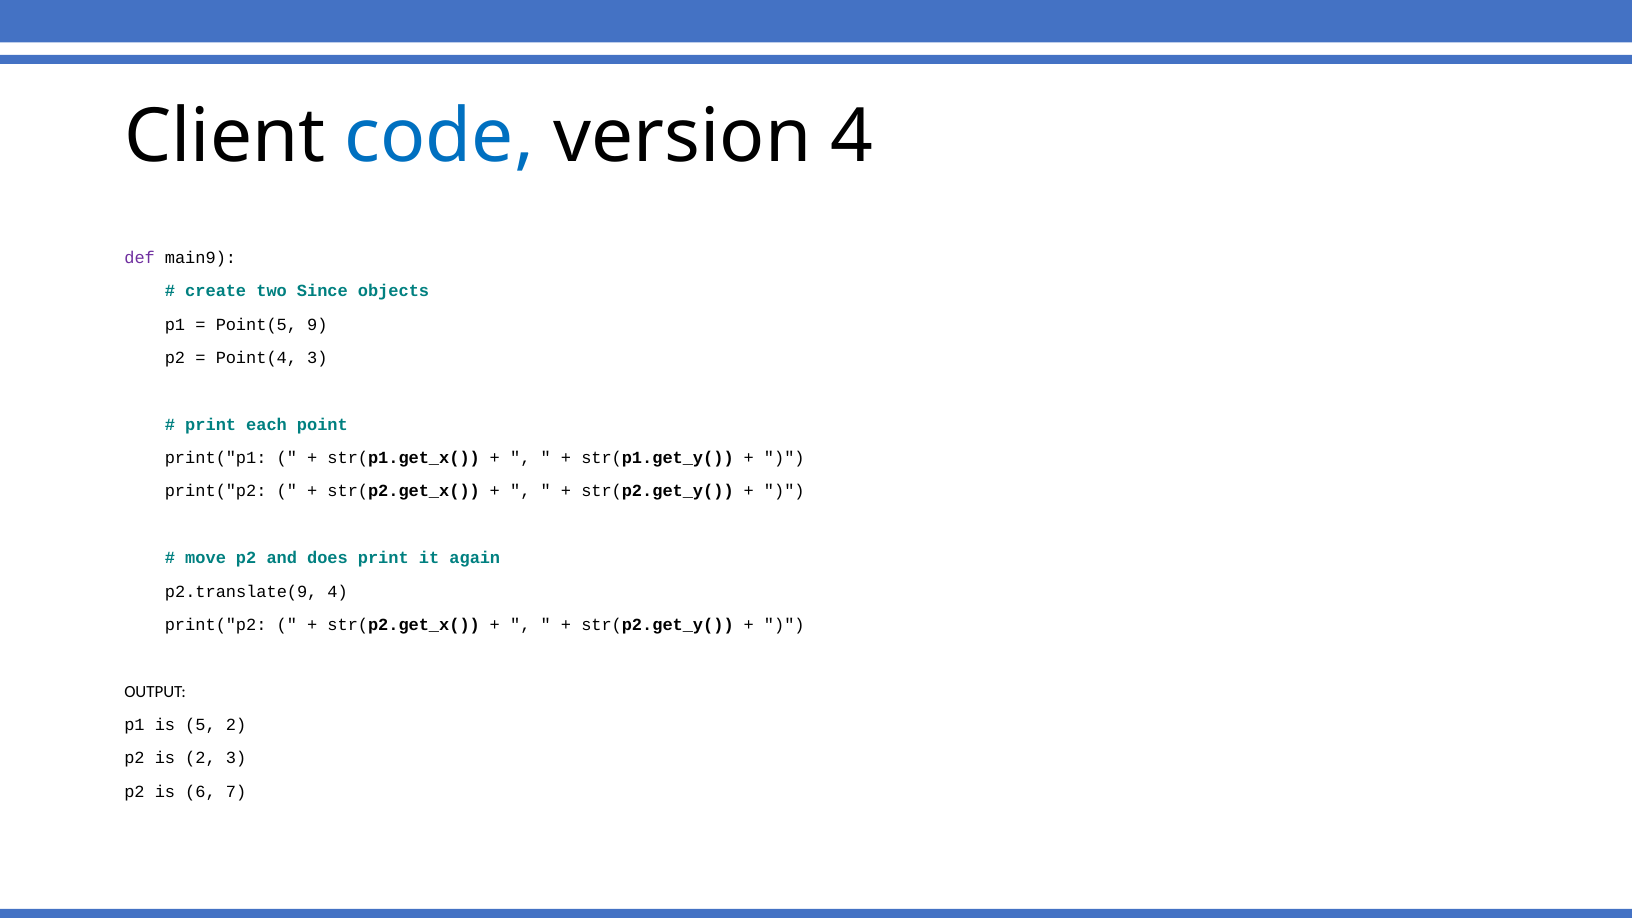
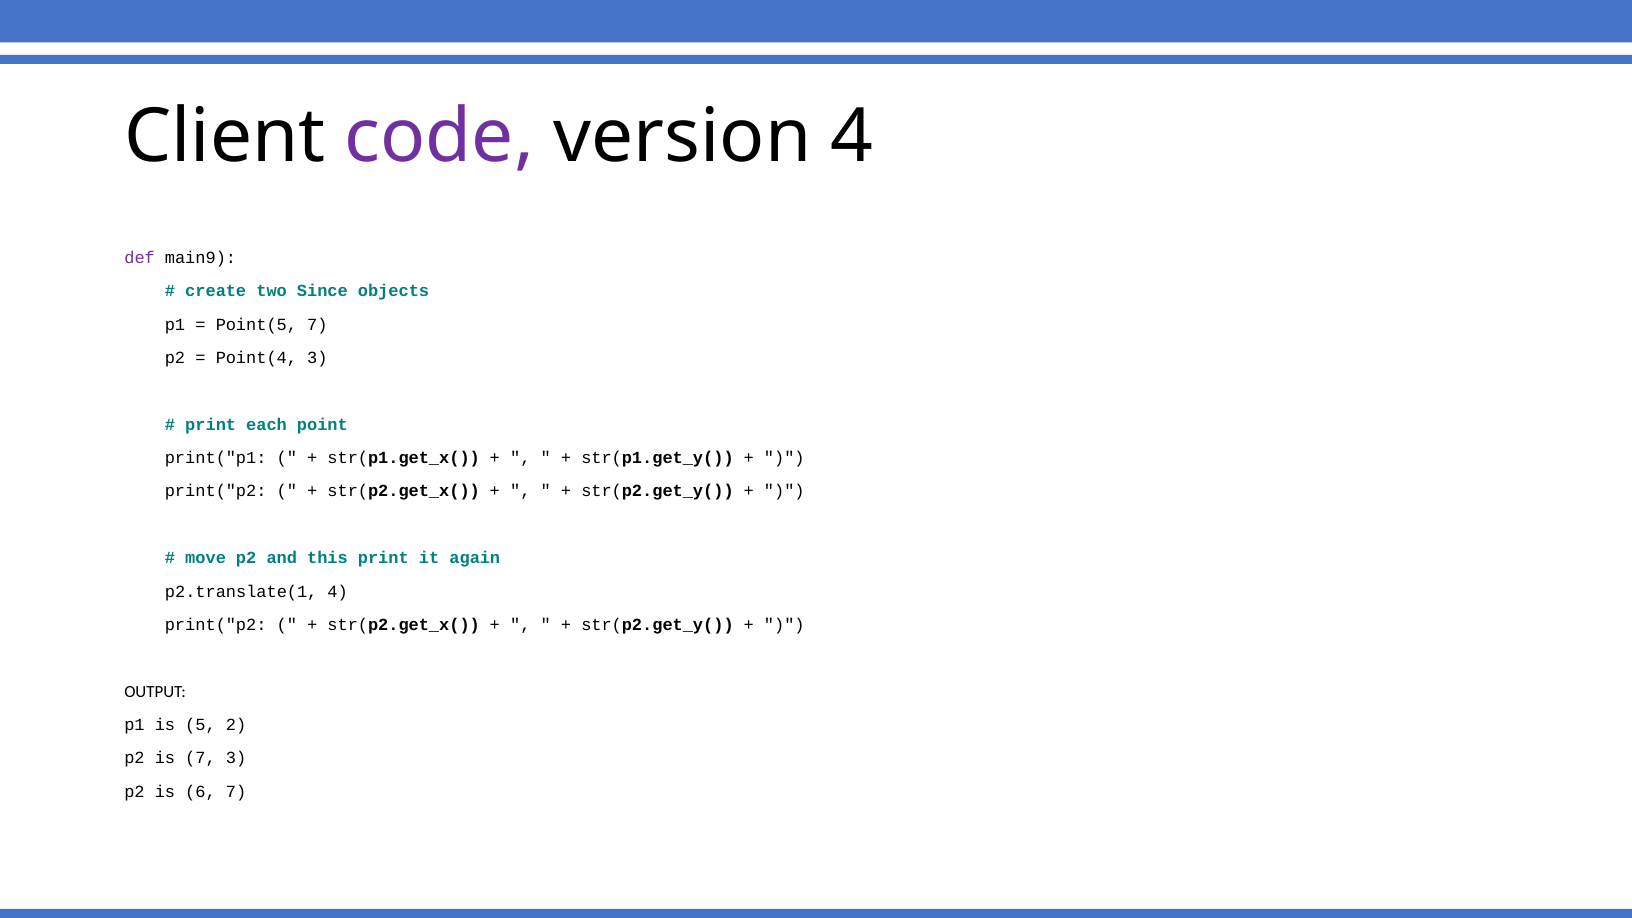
code colour: blue -> purple
Point(5 9: 9 -> 7
does: does -> this
p2.translate(9: p2.translate(9 -> p2.translate(1
is 2: 2 -> 7
